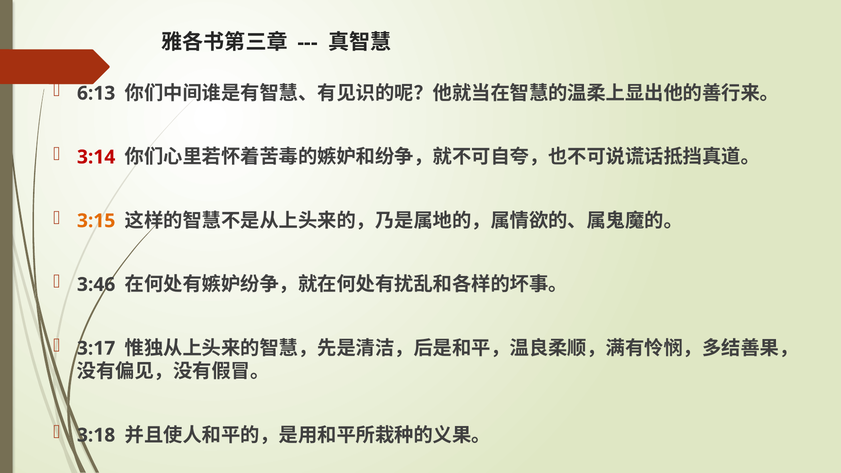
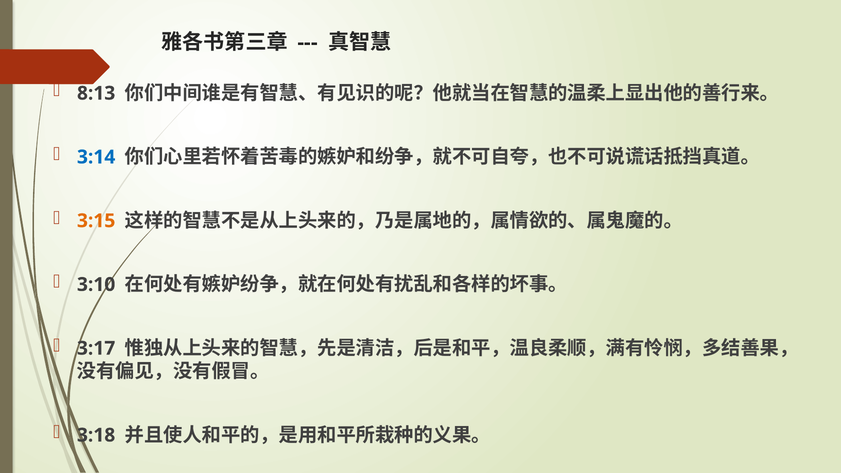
6:13: 6:13 -> 8:13
3:14 colour: red -> blue
3:46: 3:46 -> 3:10
